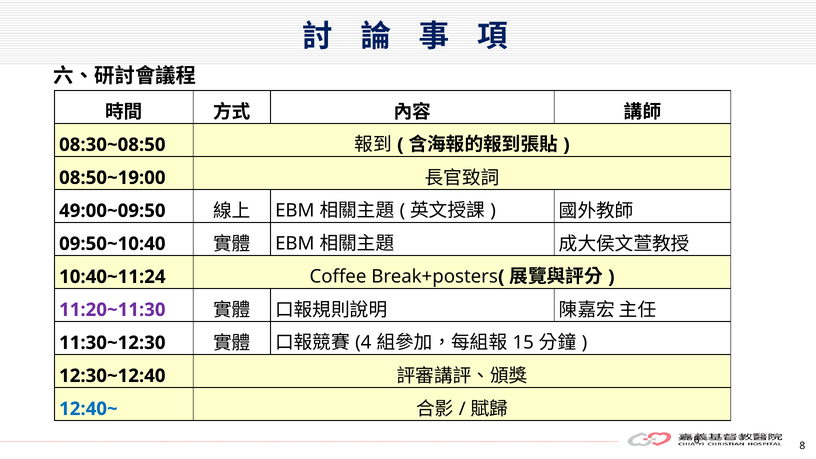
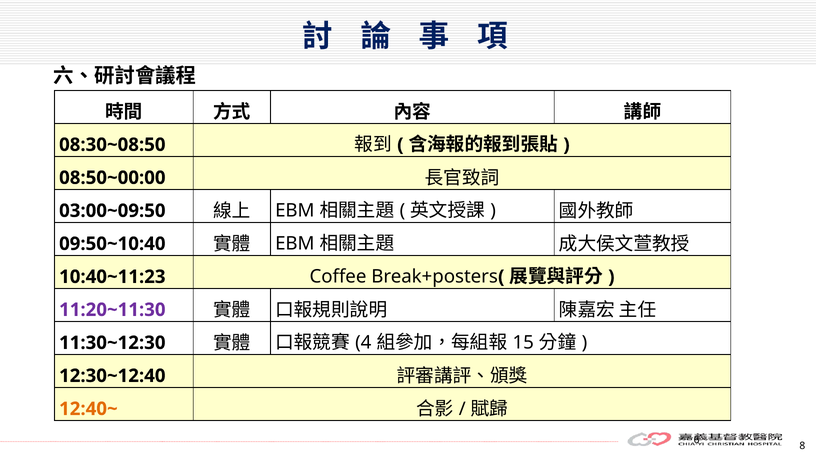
08:50~19:00: 08:50~19:00 -> 08:50~00:00
49:00~09:50: 49:00~09:50 -> 03:00~09:50
10:40~11:24: 10:40~11:24 -> 10:40~11:23
12:40~ colour: blue -> orange
